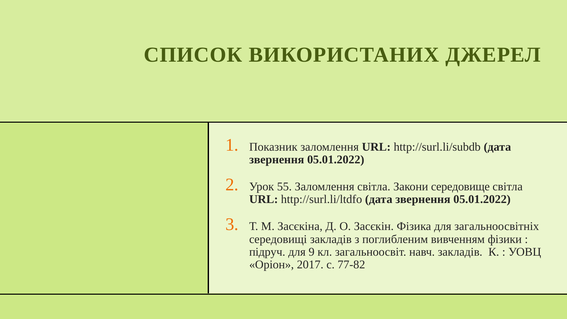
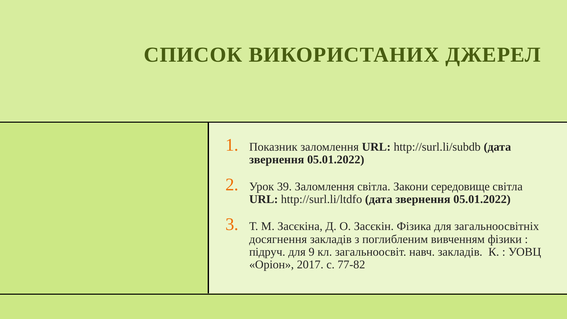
55: 55 -> 39
середовищі: середовищі -> досягнення
